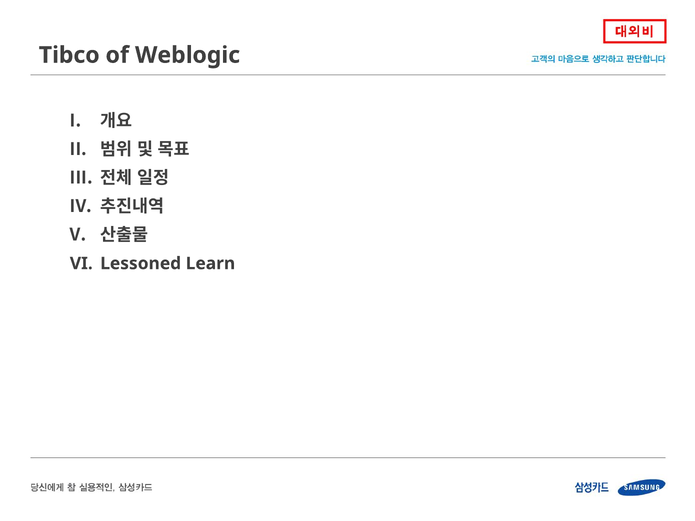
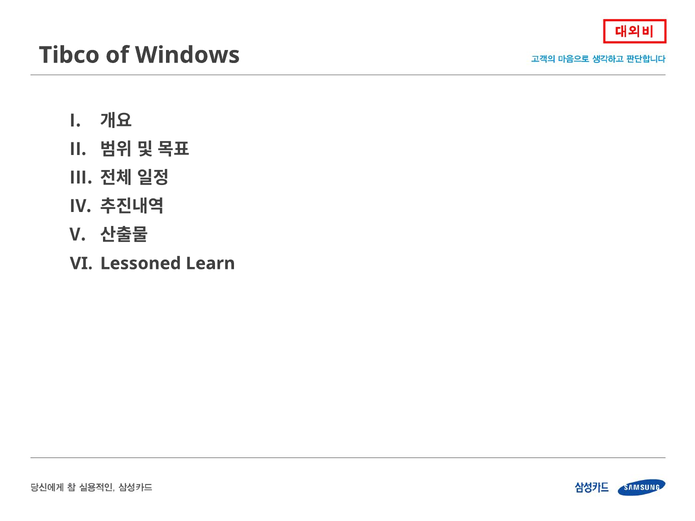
Weblogic: Weblogic -> Windows
